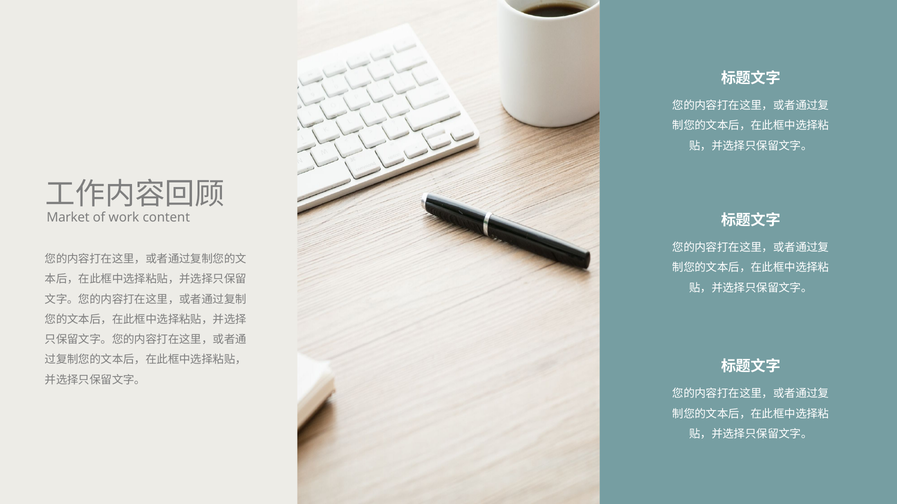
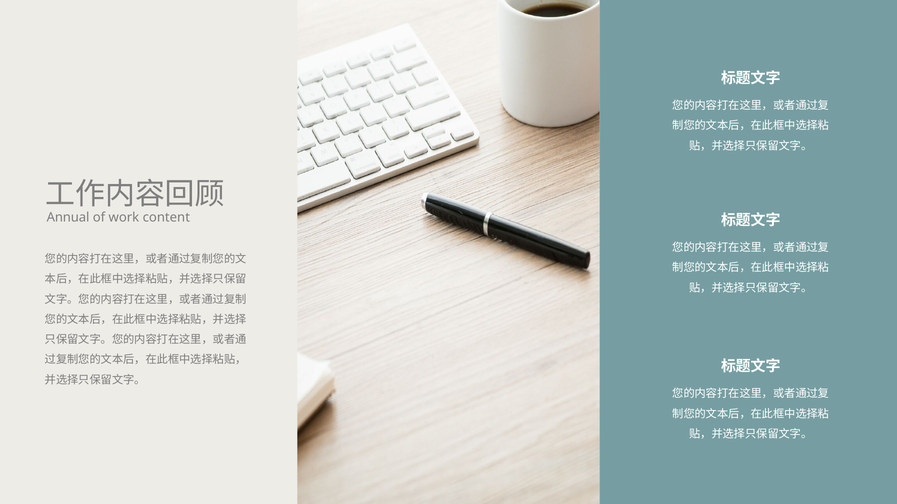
Market: Market -> Annual
